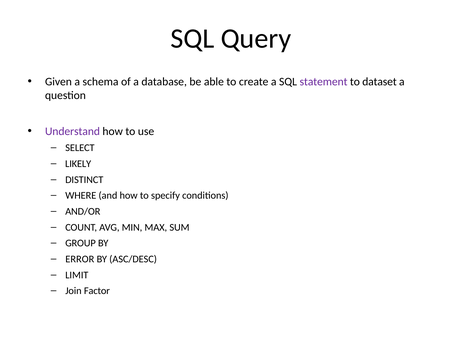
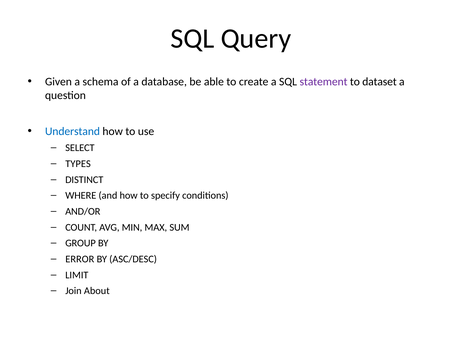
Understand colour: purple -> blue
LIKELY: LIKELY -> TYPES
Factor: Factor -> About
